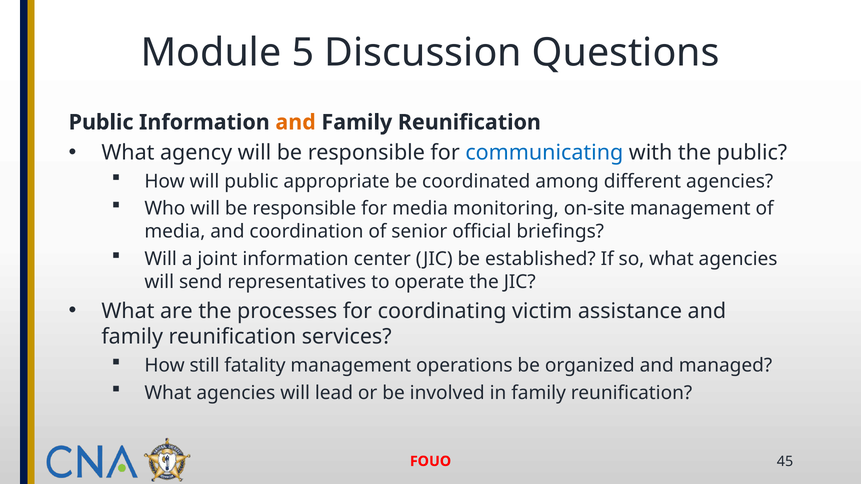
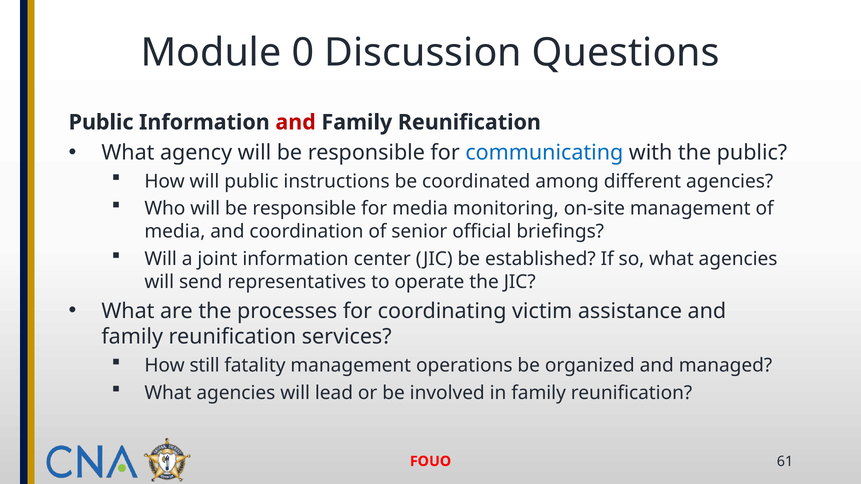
5: 5 -> 0
and at (296, 122) colour: orange -> red
appropriate: appropriate -> instructions
45: 45 -> 61
